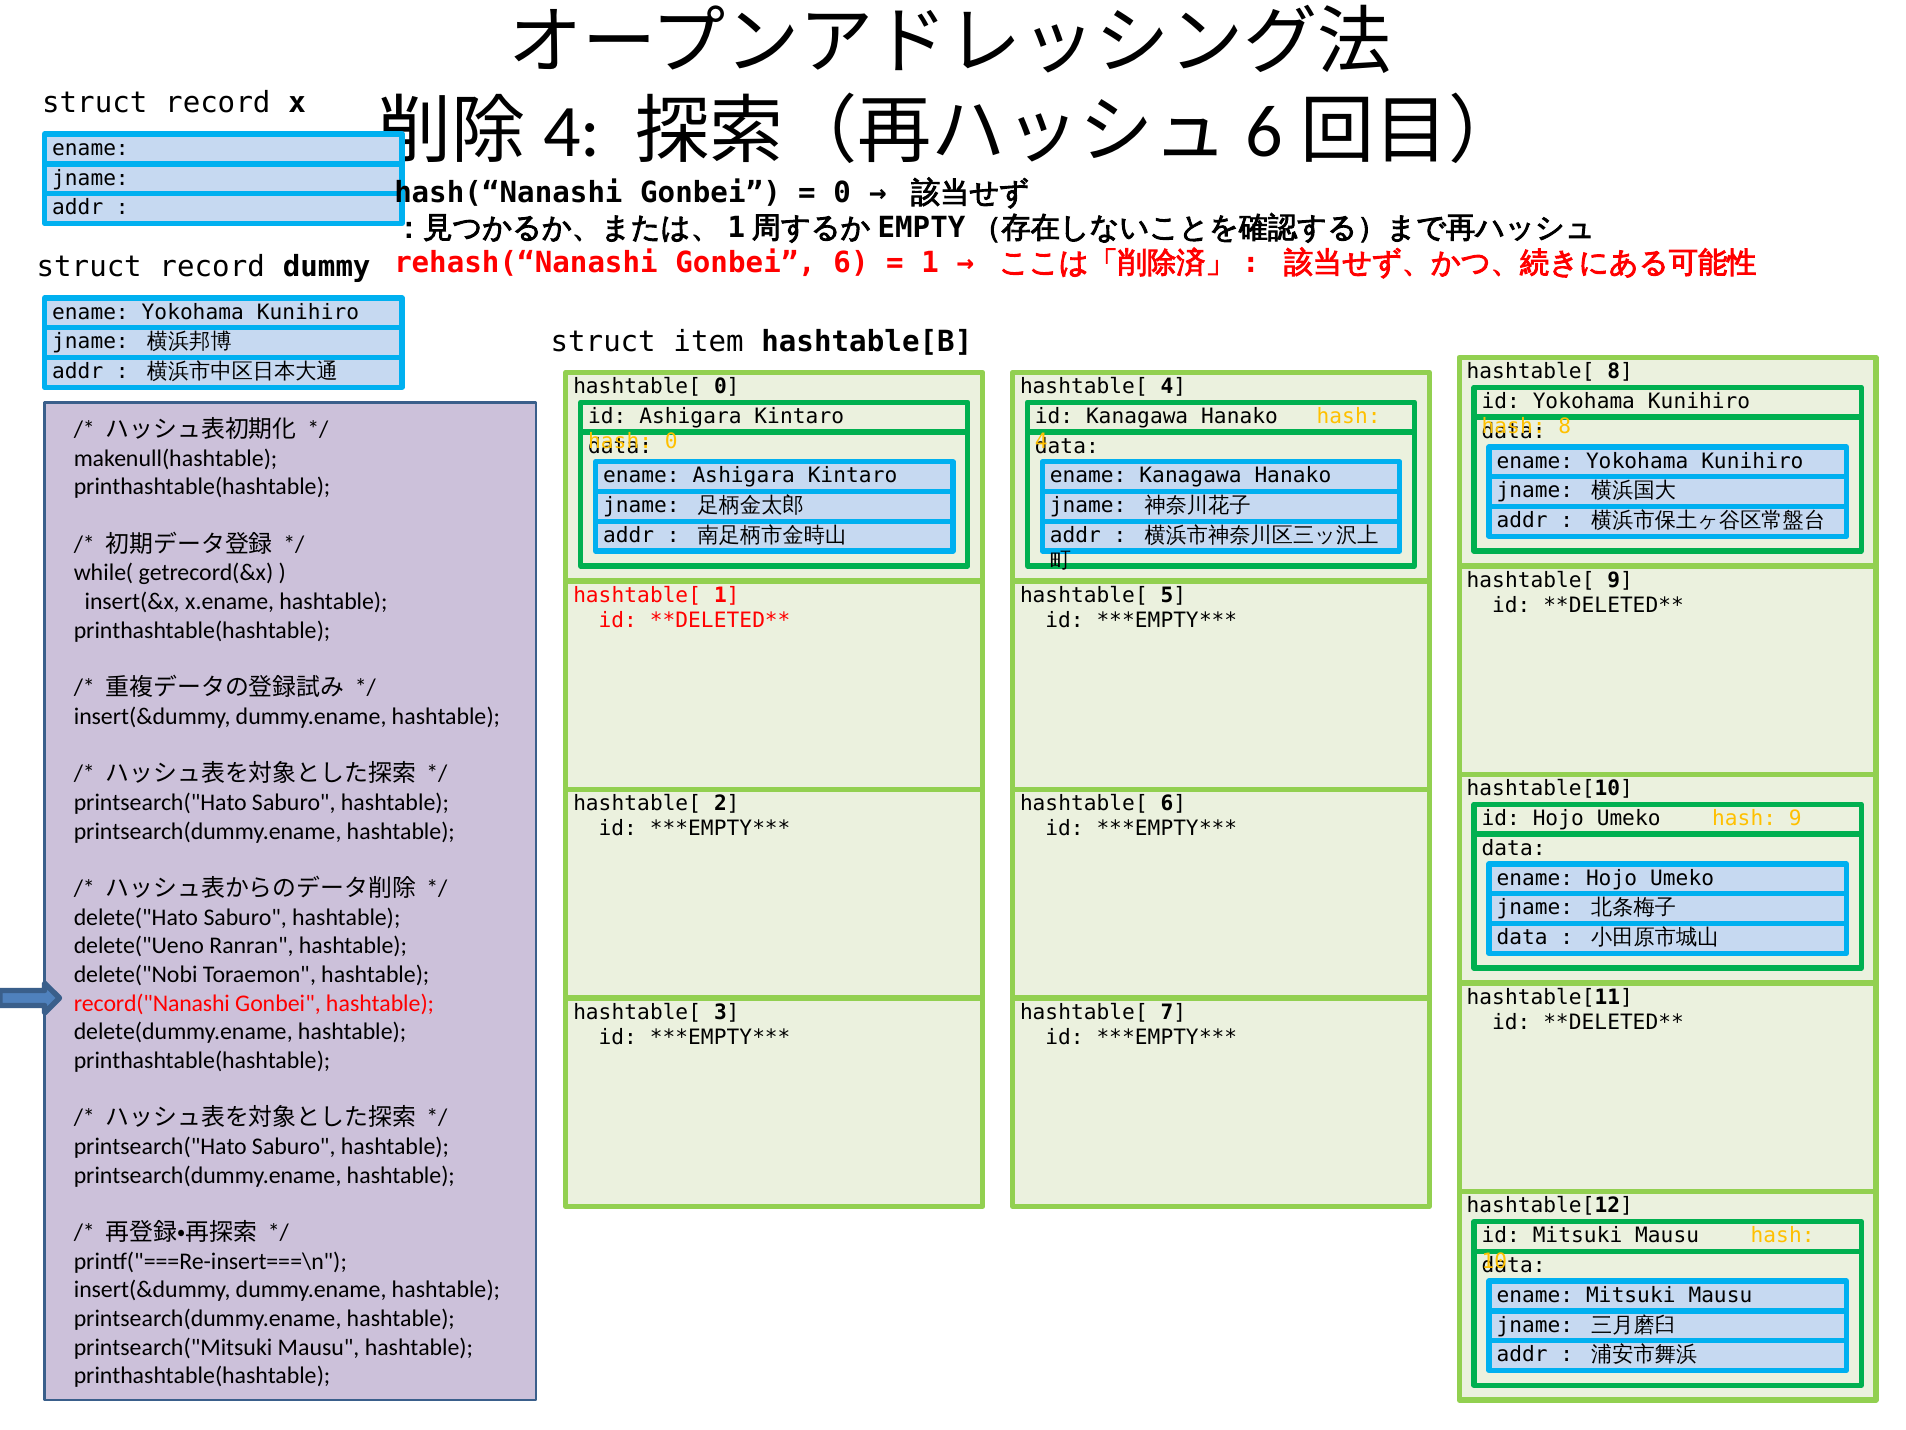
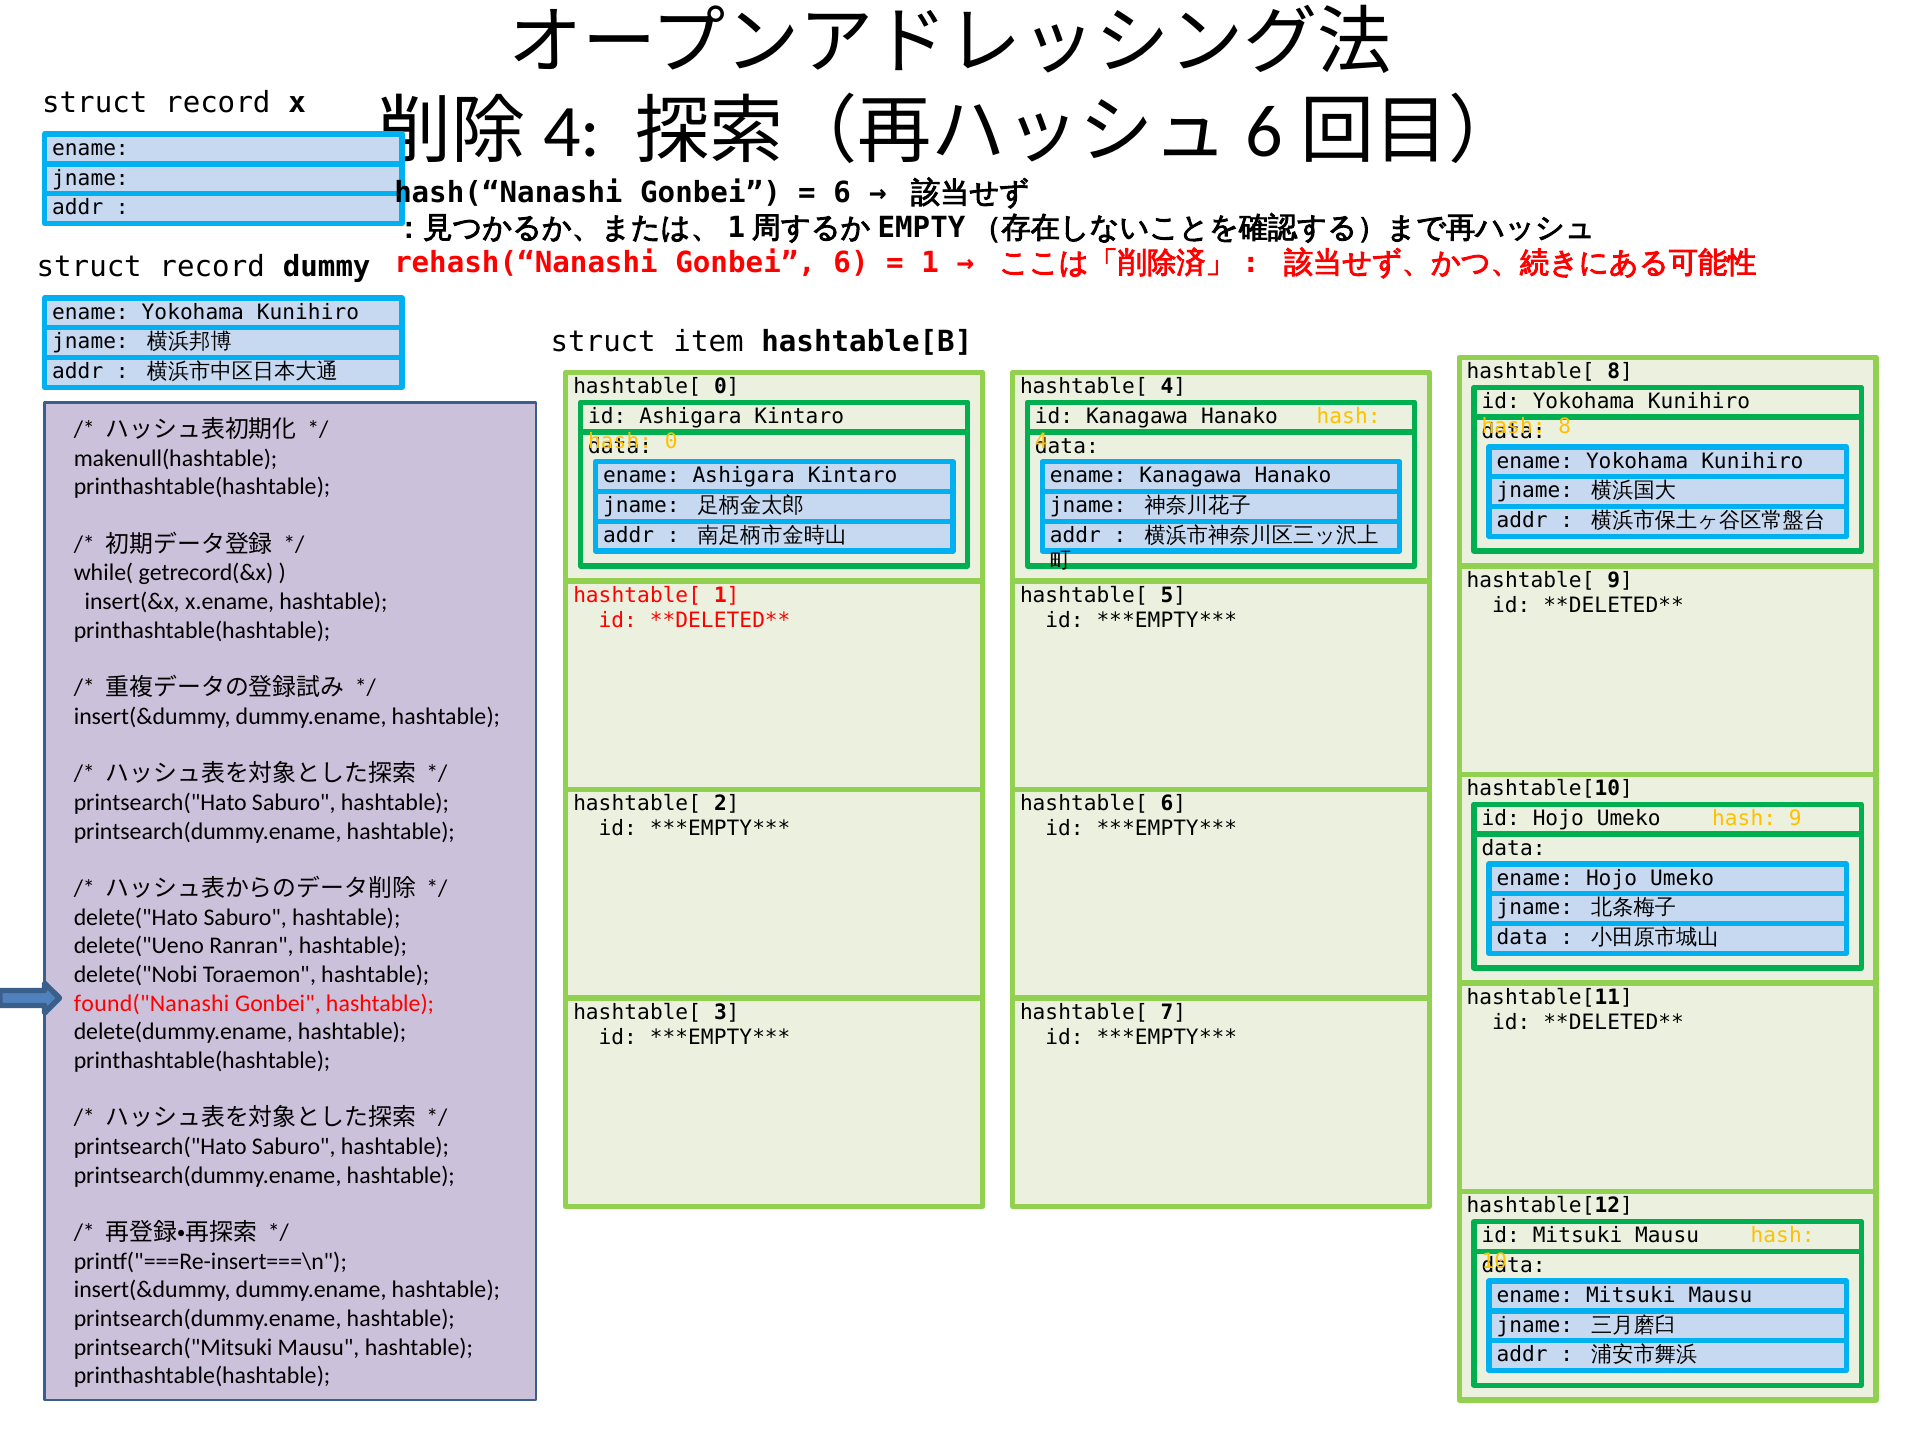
0 at (842, 193): 0 -> 6
record("Nanashi: record("Nanashi -> found("Nanashi
